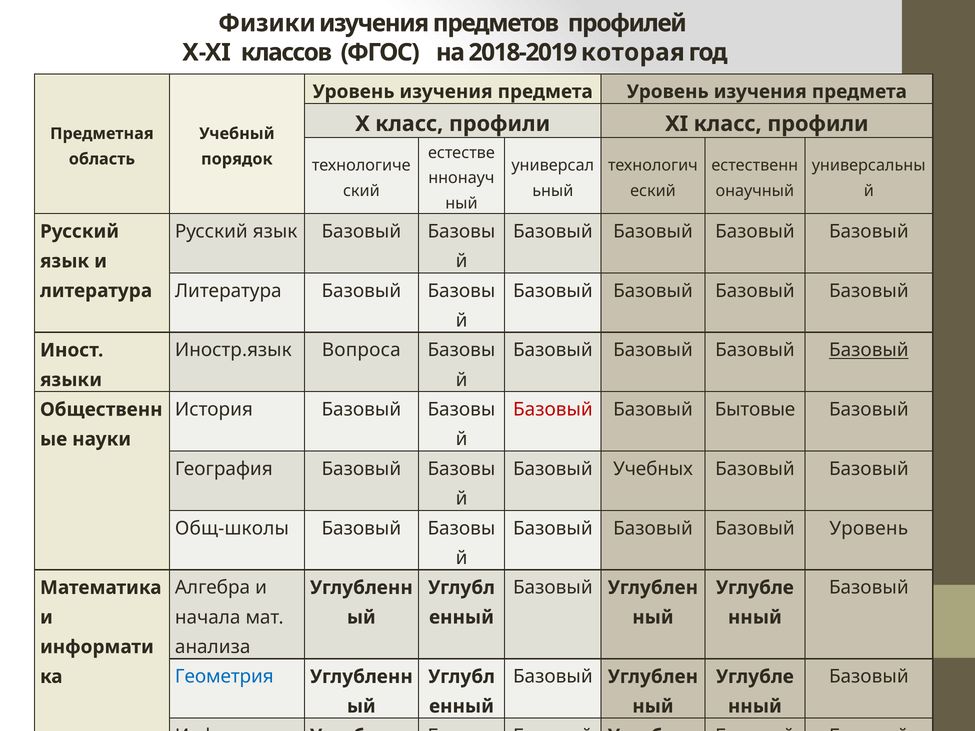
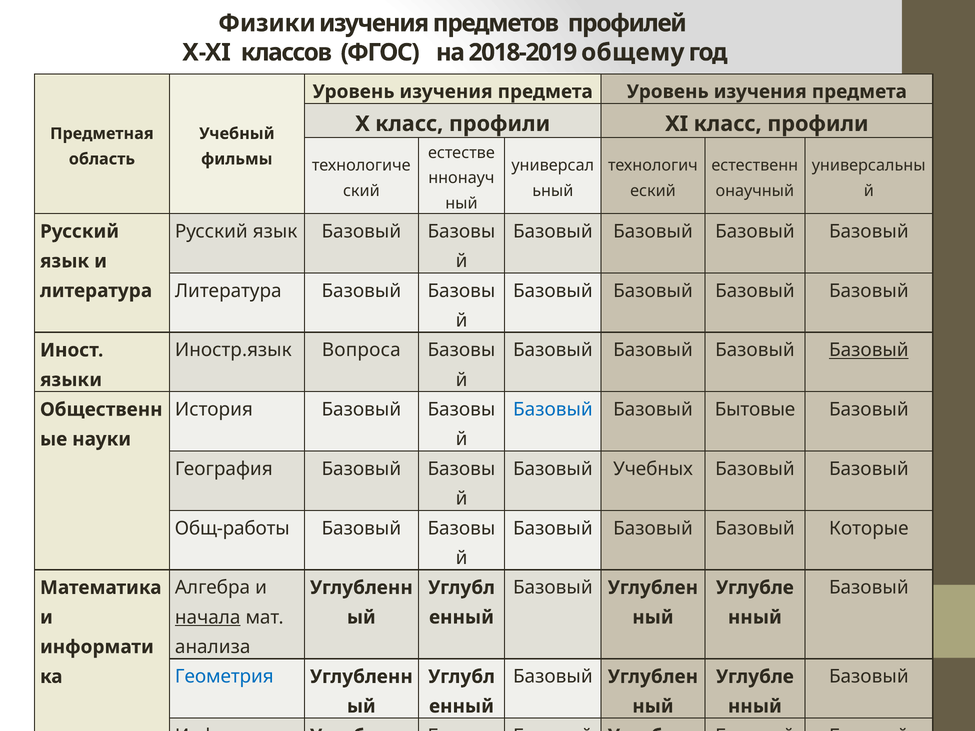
которая: которая -> общему
порядок: порядок -> фильмы
Базовый at (553, 410) colour: red -> blue
Общ-школы: Общ-школы -> Общ-работы
Базовый Уровень: Уровень -> Которые
начала underline: none -> present
